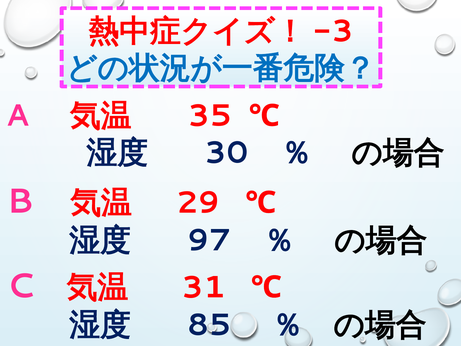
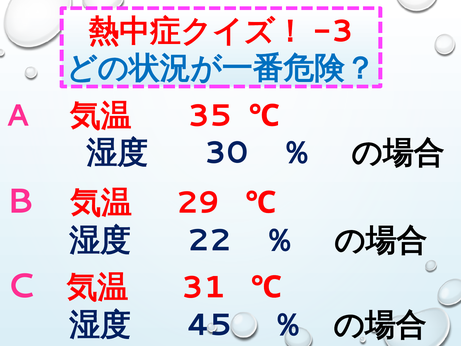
97: 97 -> 22
85: 85 -> 45
